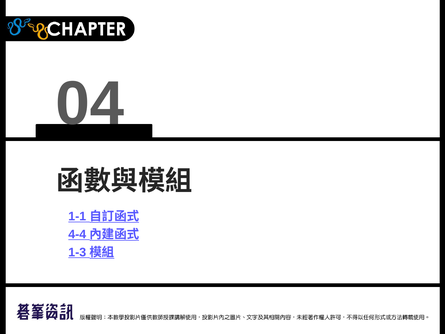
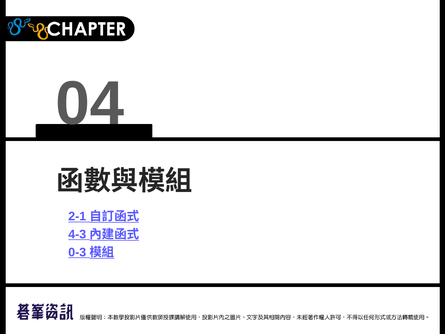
1-1: 1-1 -> 2-1
4-4: 4-4 -> 4-3
1-3: 1-3 -> 0-3
